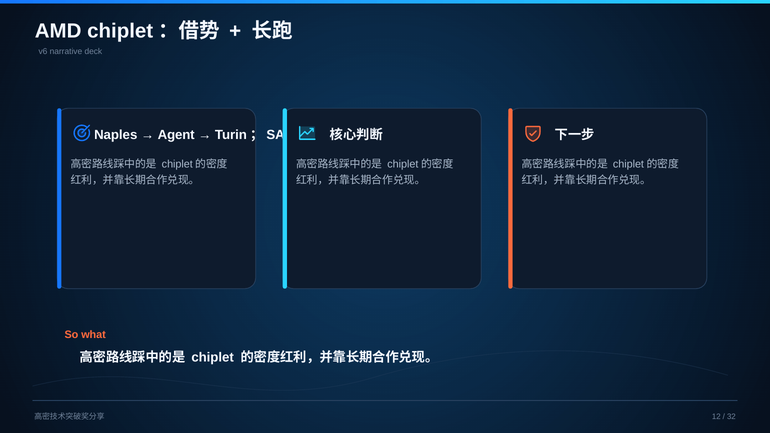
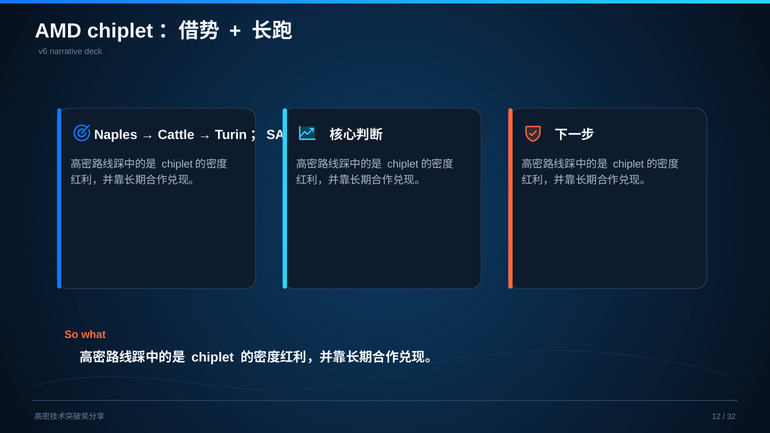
Agent: Agent -> Cattle
